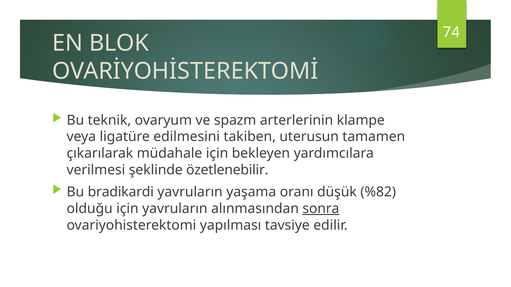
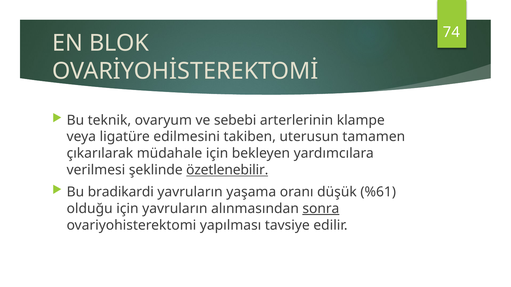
spazm: spazm -> sebebi
özetlenebilir underline: none -> present
%82: %82 -> %61
